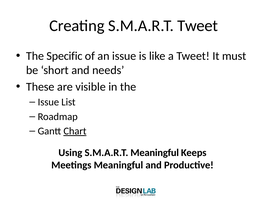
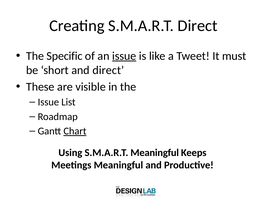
S.M.A.R.T Tweet: Tweet -> Direct
issue at (124, 56) underline: none -> present
and needs: needs -> direct
